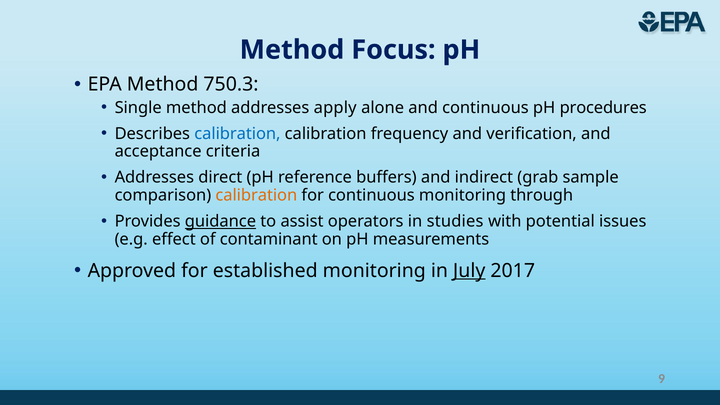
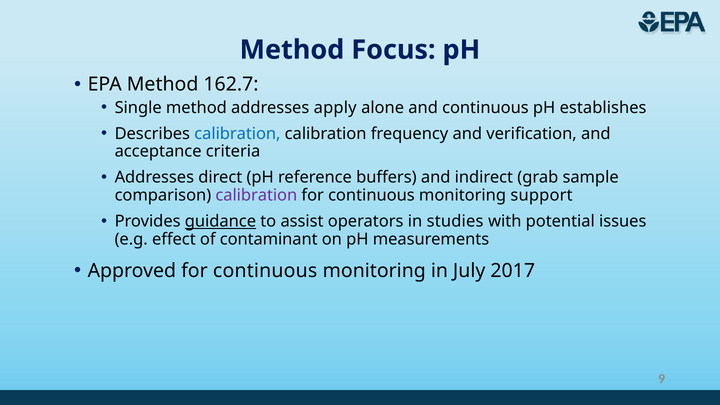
750.3: 750.3 -> 162.7
procedures: procedures -> establishes
calibration at (256, 195) colour: orange -> purple
through: through -> support
Approved for established: established -> continuous
July underline: present -> none
